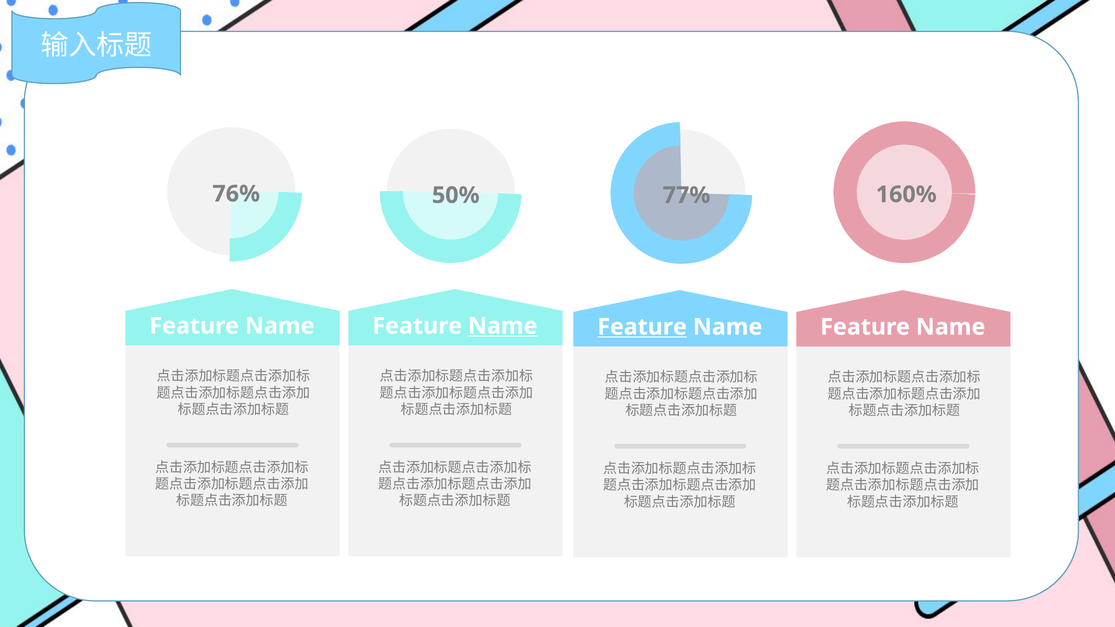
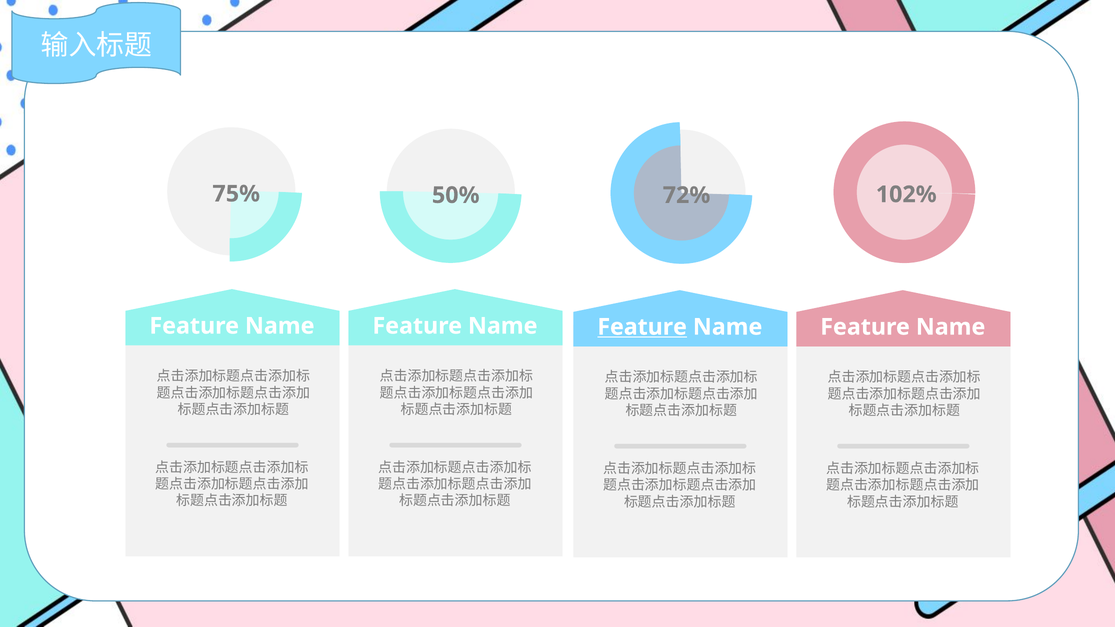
76%: 76% -> 75%
77%: 77% -> 72%
160%: 160% -> 102%
Name at (503, 326) underline: present -> none
